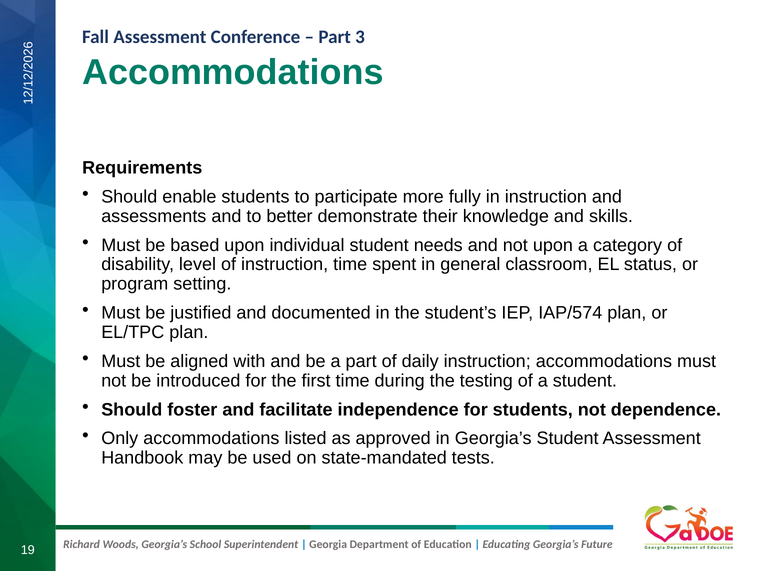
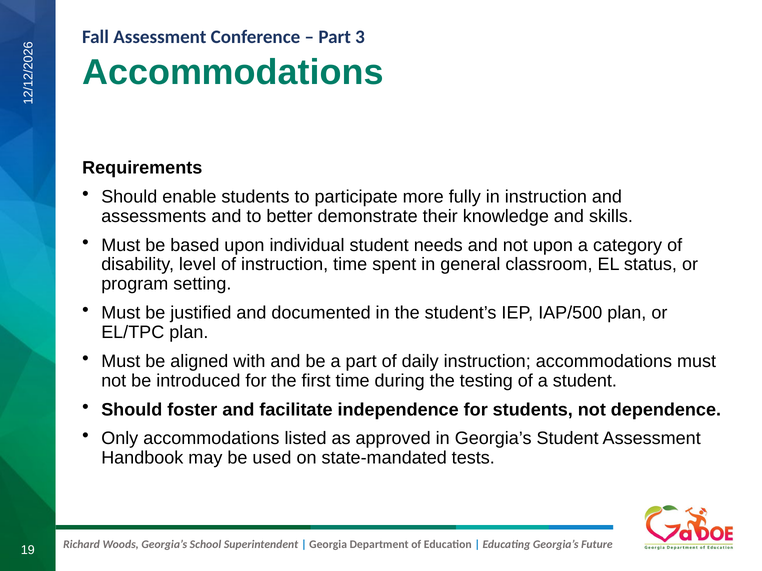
IAP/574: IAP/574 -> IAP/500
